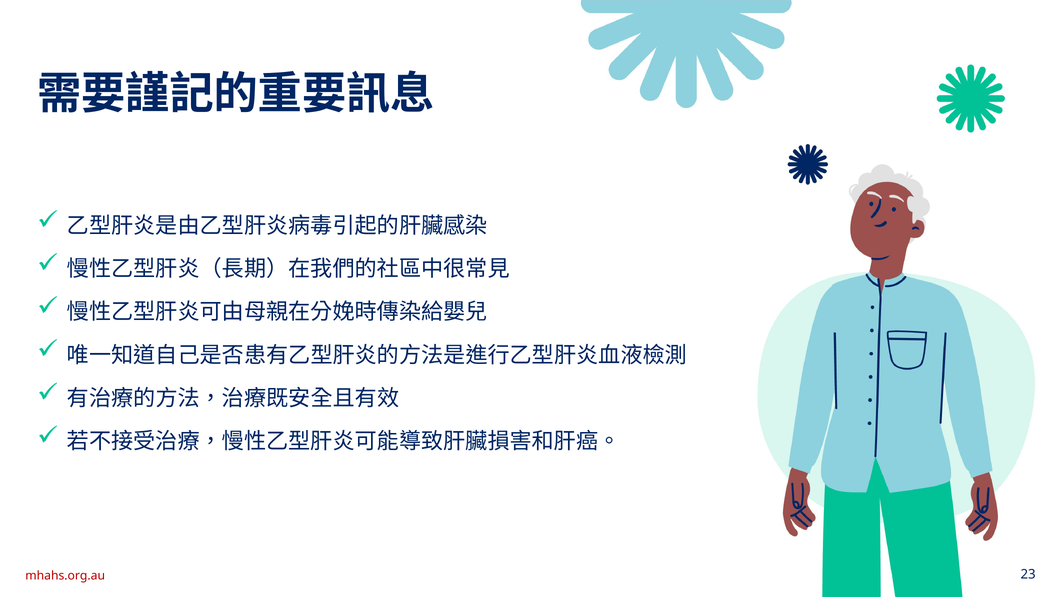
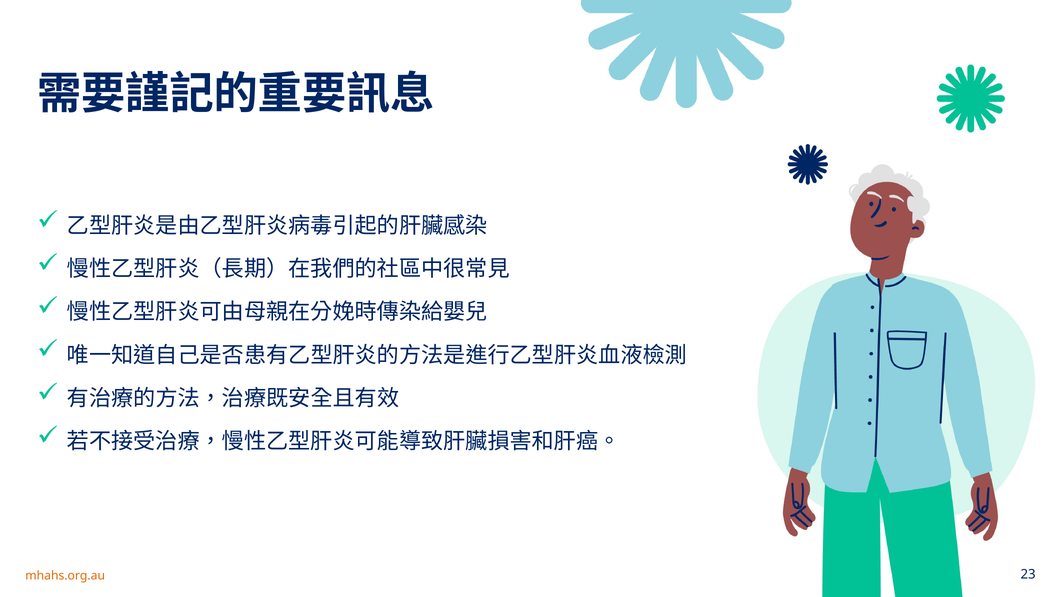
mhahs.org.au colour: red -> orange
